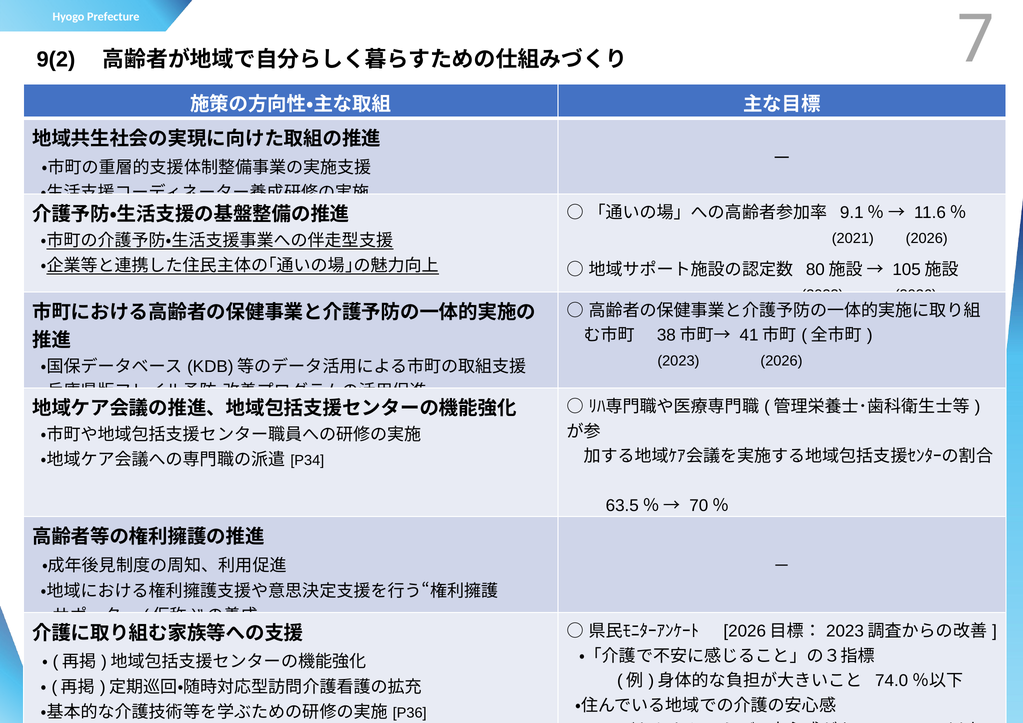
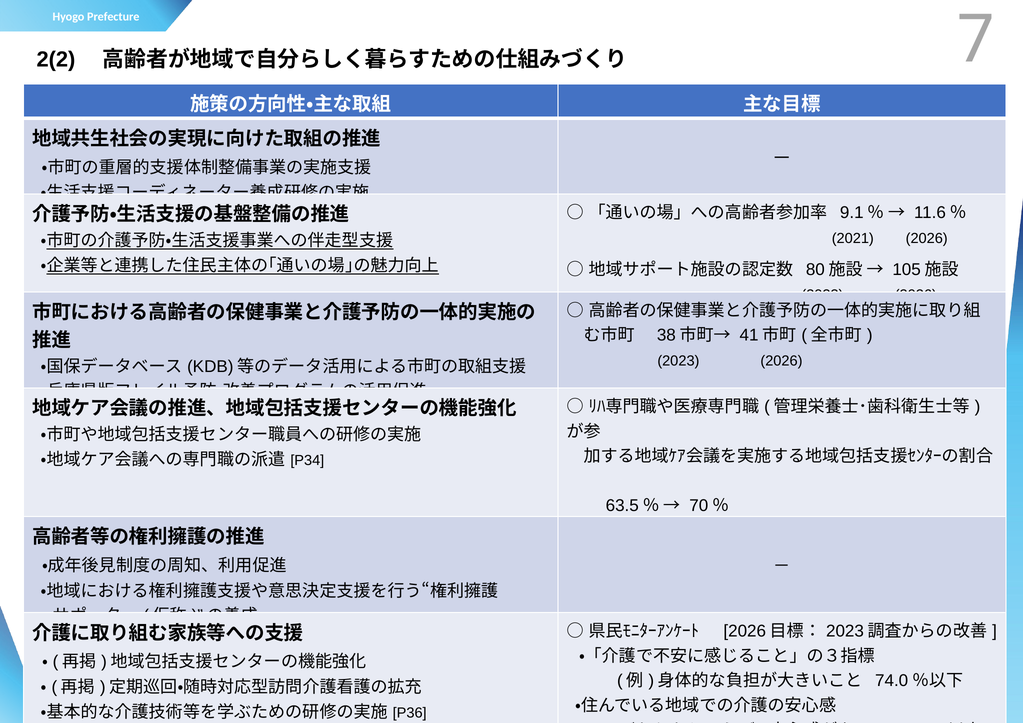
9(2: 9(2 -> 2(2
